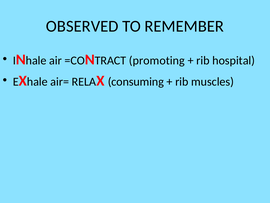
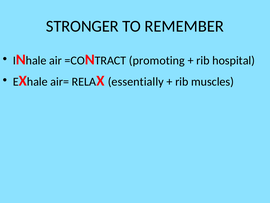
OBSERVED: OBSERVED -> STRONGER
consuming: consuming -> essentially
